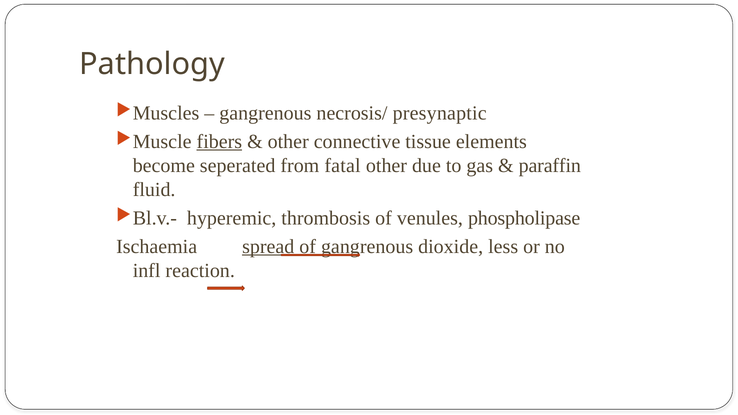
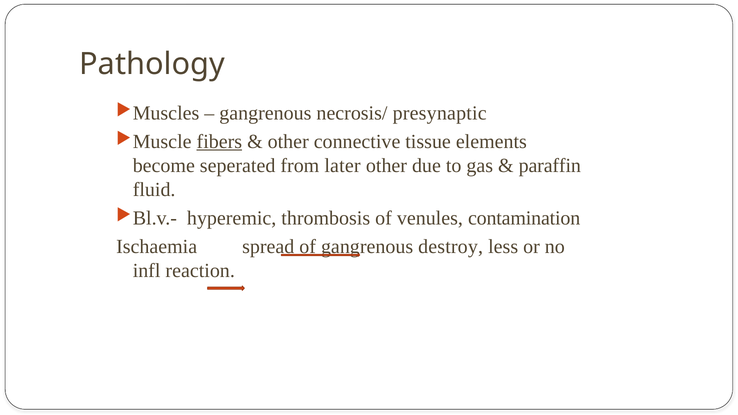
fatal: fatal -> later
phospholipase: phospholipase -> contamination
spread underline: present -> none
dioxide: dioxide -> destroy
